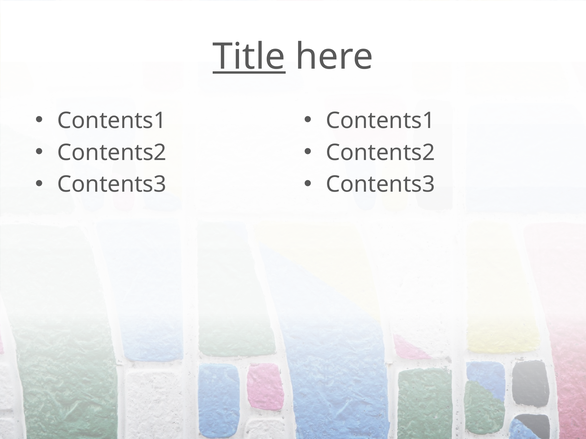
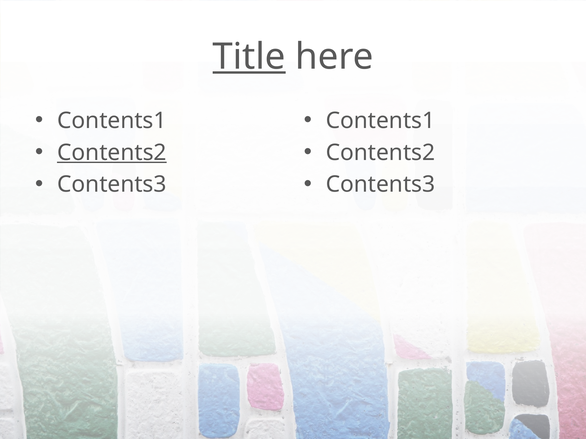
Contents2 at (112, 153) underline: none -> present
